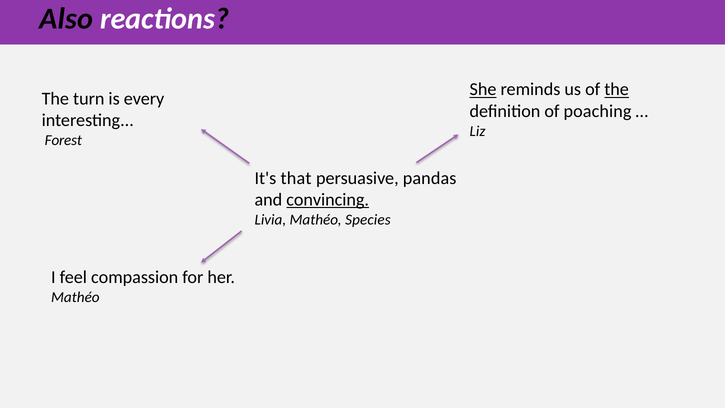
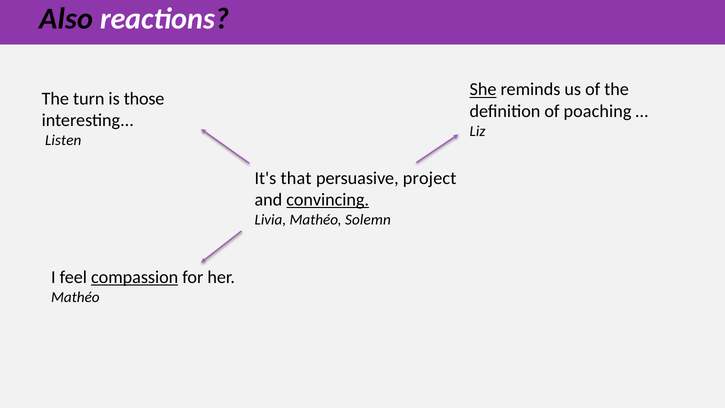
the at (617, 89) underline: present -> none
every: every -> those
Forest: Forest -> Listen
pandas: pandas -> project
Species: Species -> Solemn
compassion underline: none -> present
